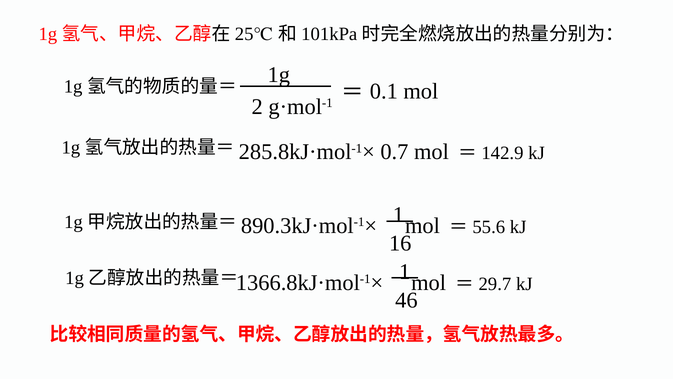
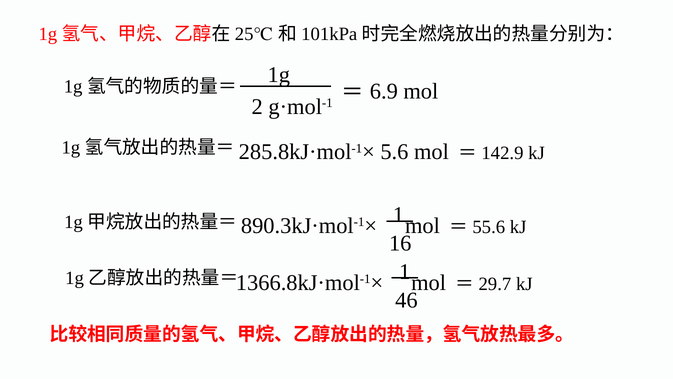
0.1: 0.1 -> 6.9
0.7: 0.7 -> 5.6
